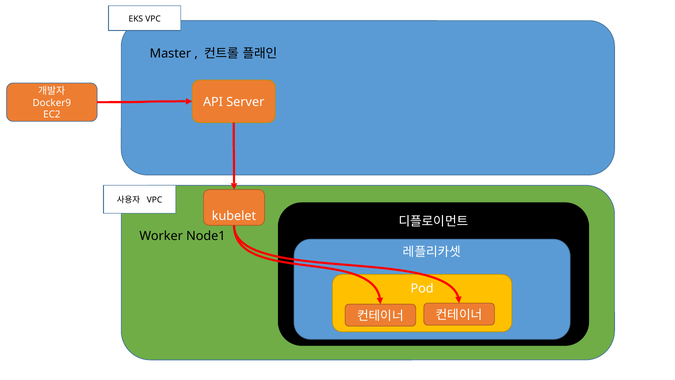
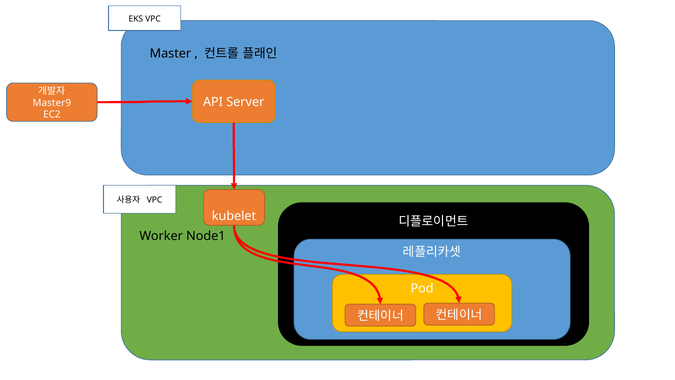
Docker9: Docker9 -> Master9
